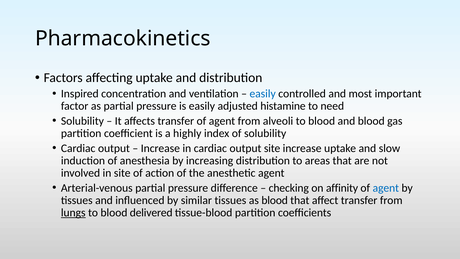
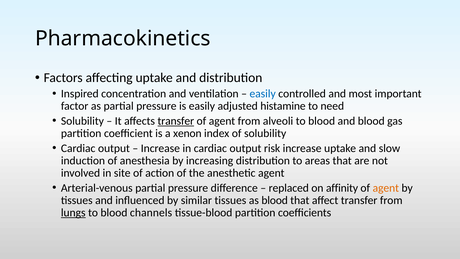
transfer at (176, 121) underline: none -> present
highly: highly -> xenon
output site: site -> risk
checking: checking -> replaced
agent at (386, 188) colour: blue -> orange
delivered: delivered -> channels
